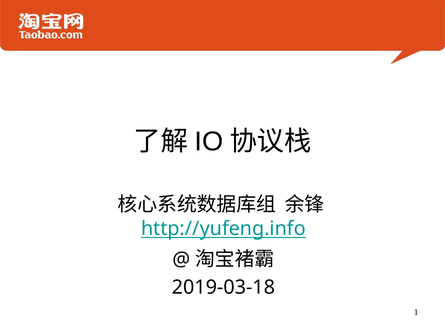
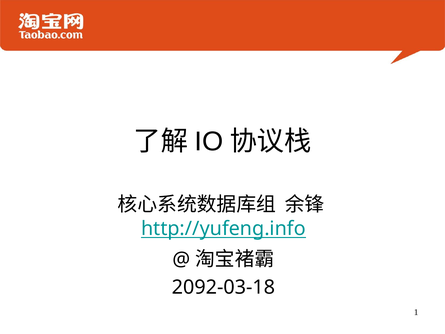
2019-03-18: 2019-03-18 -> 2092-03-18
